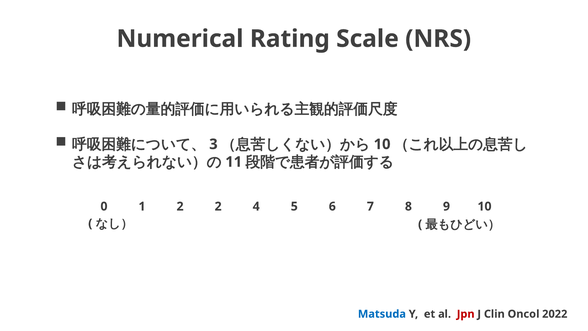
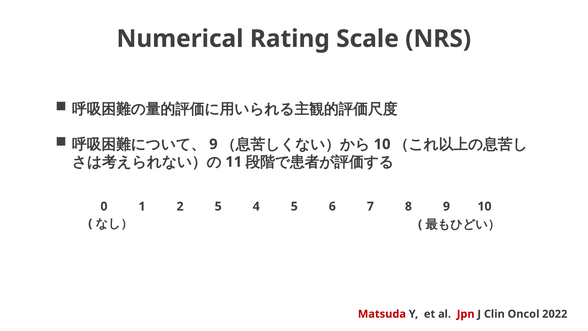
3 at (213, 144): 3 -> 9
2 2: 2 -> 5
Matsuda colour: blue -> red
